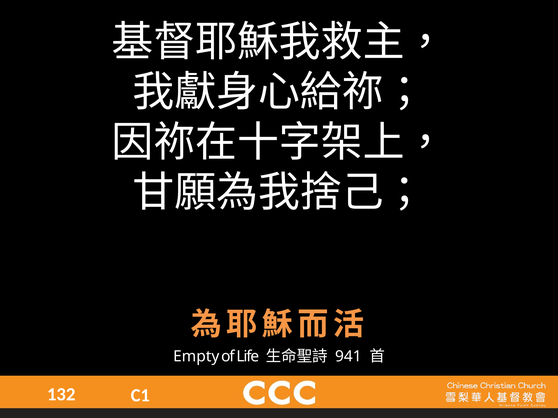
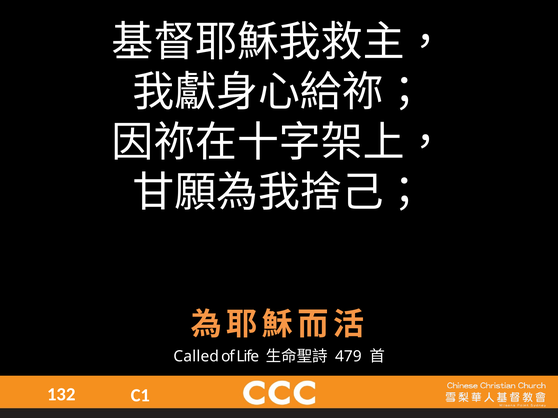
Empty: Empty -> Called
941: 941 -> 479
